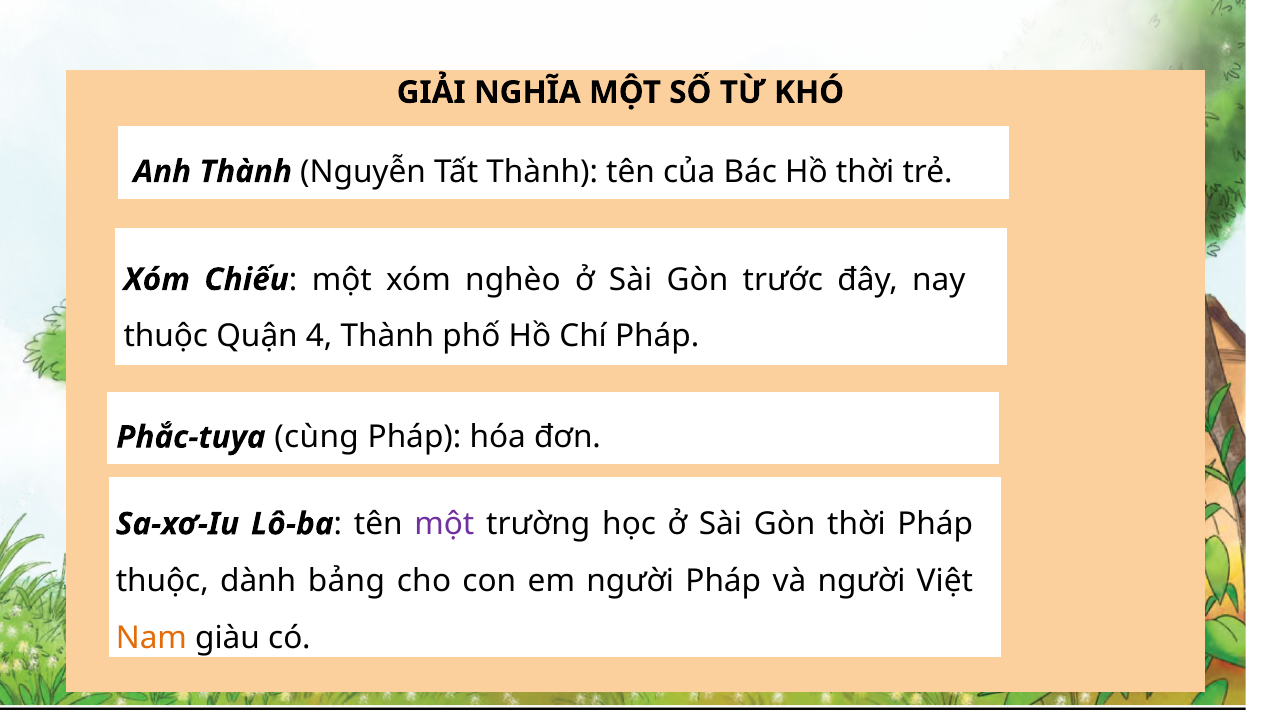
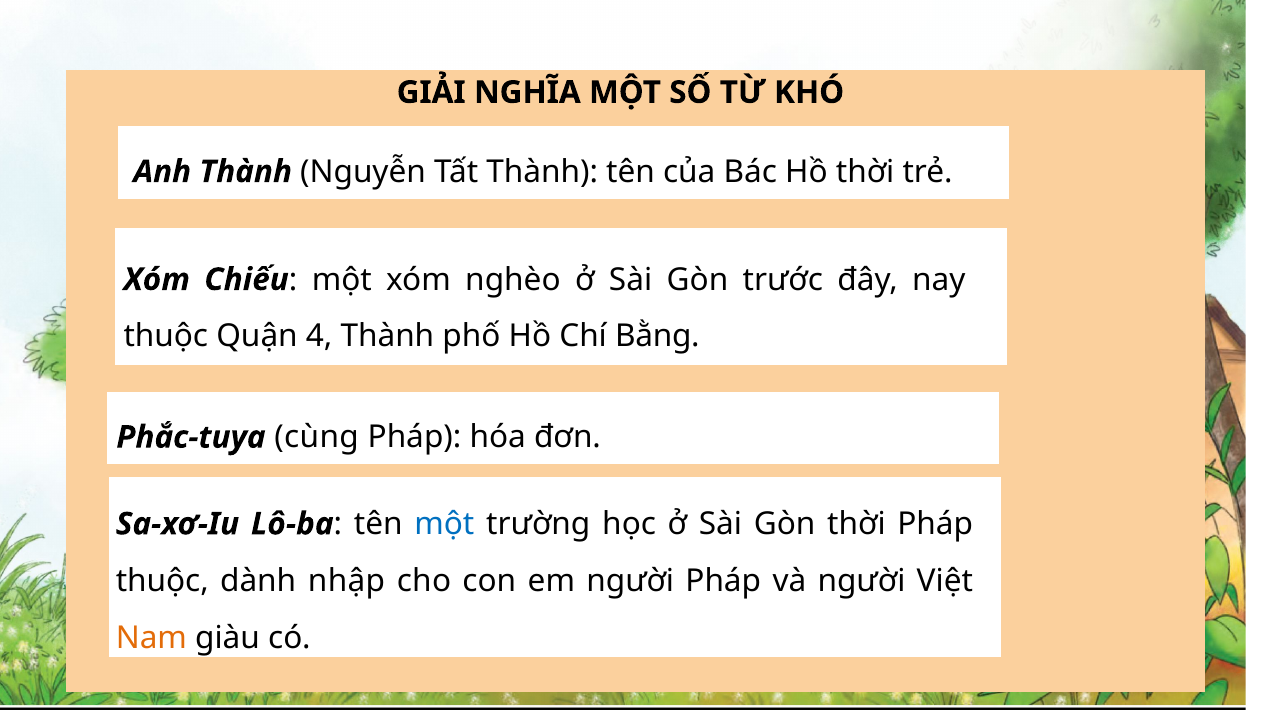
Chí Pháp: Pháp -> Bằng
một at (444, 524) colour: purple -> blue
bảng: bảng -> nhập
